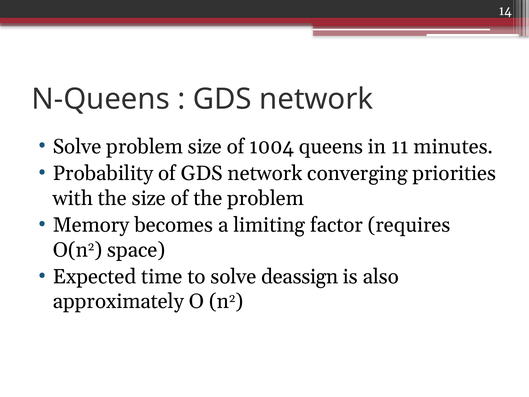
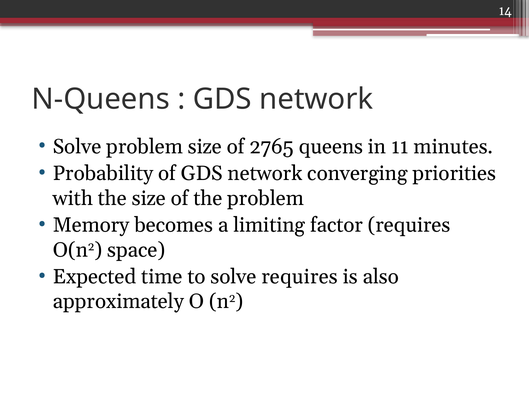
1004: 1004 -> 2765
solve deassign: deassign -> requires
